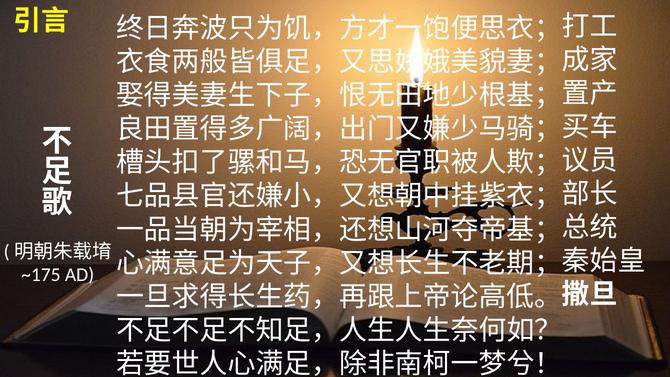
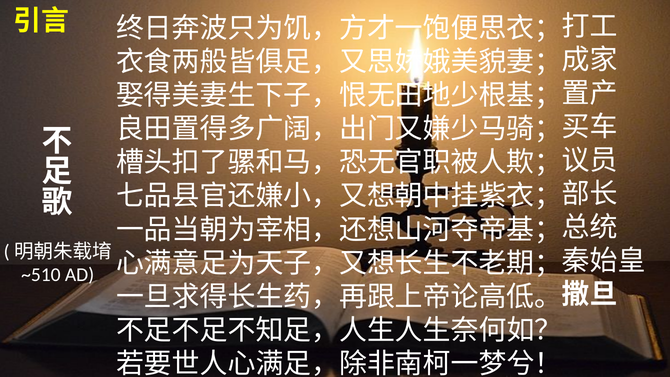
~175: ~175 -> ~510
